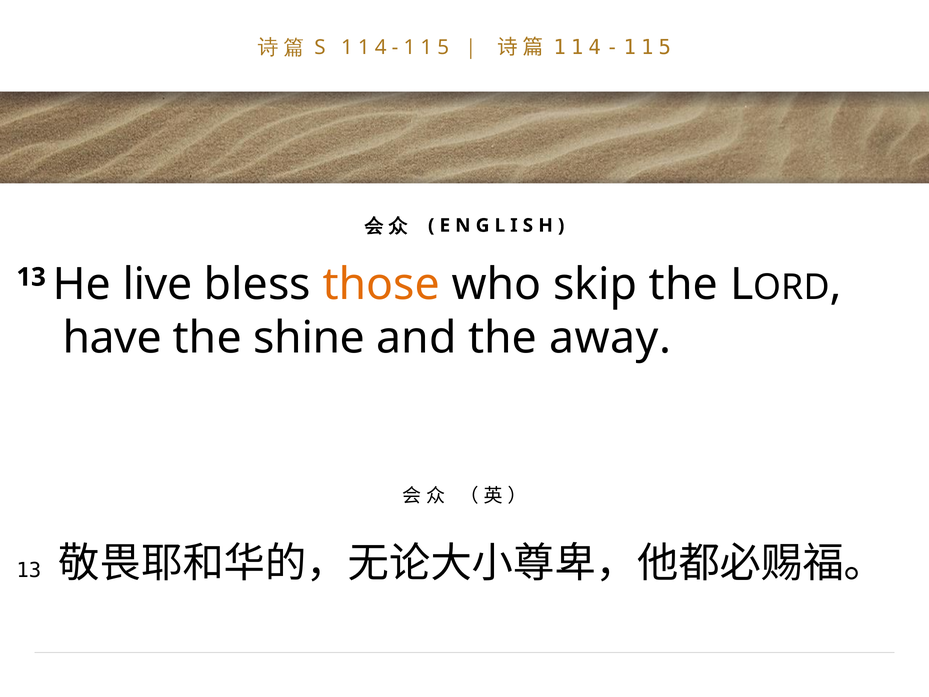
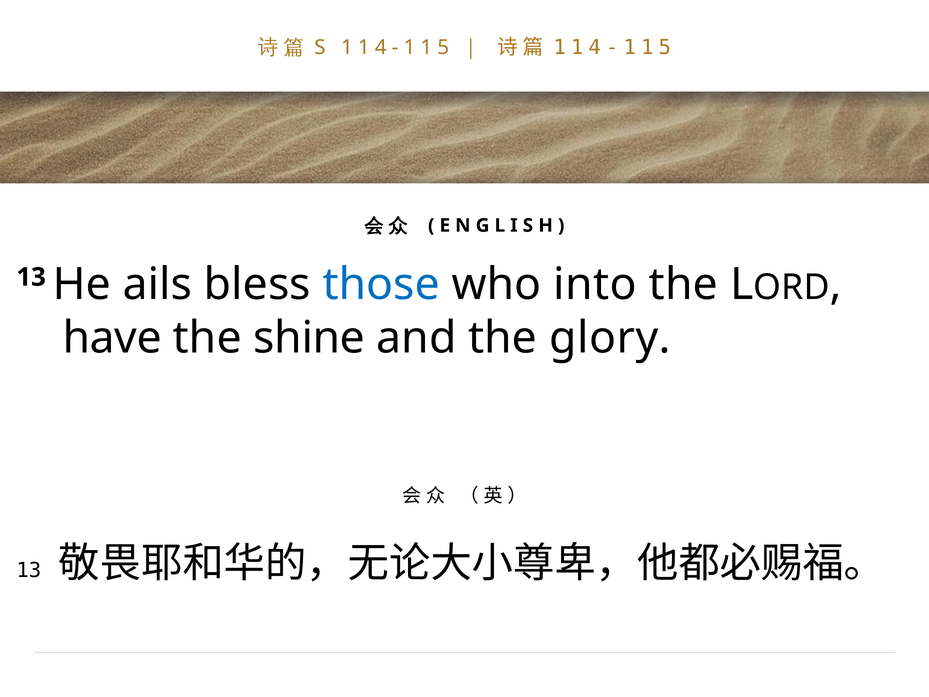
live: live -> ails
those colour: orange -> blue
skip: skip -> into
away: away -> glory
